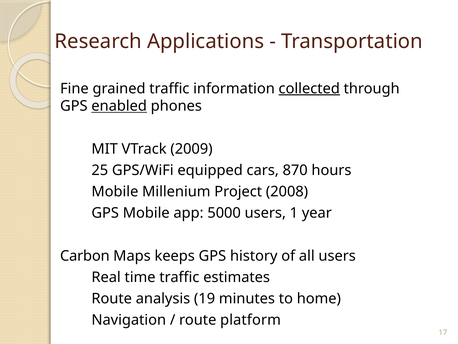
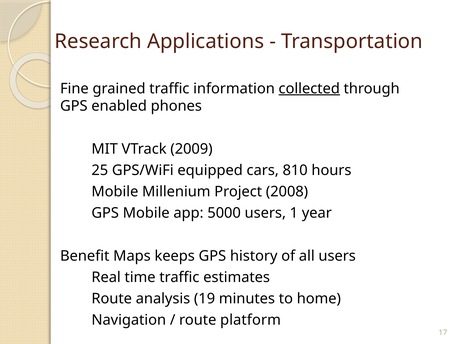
enabled underline: present -> none
870: 870 -> 810
Carbon: Carbon -> Benefit
